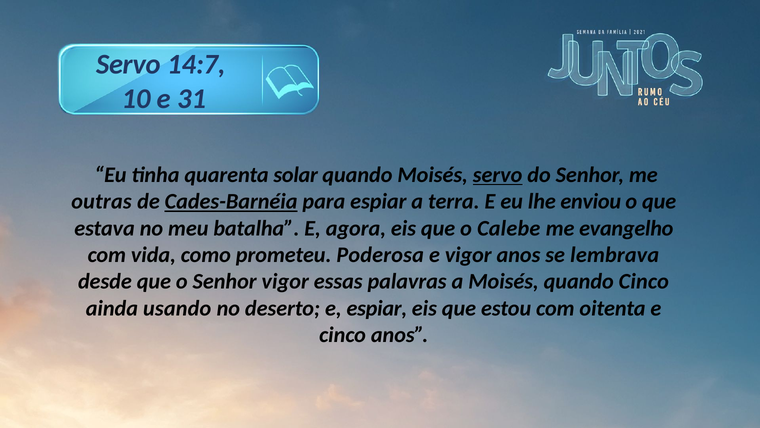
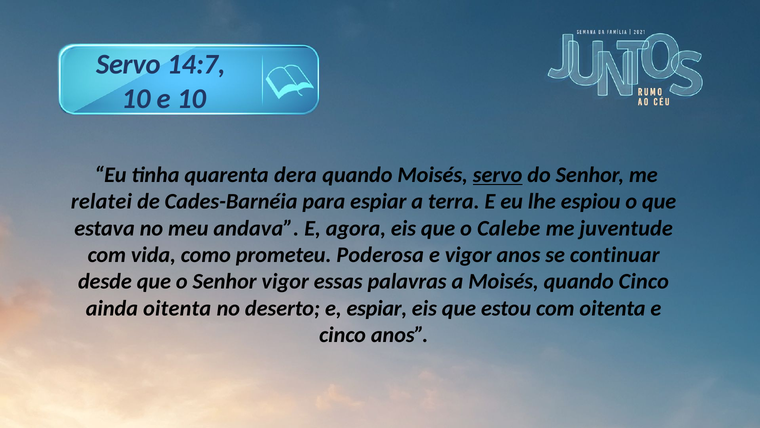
e 31: 31 -> 10
solar: solar -> dera
outras: outras -> relatei
Cades-Barnéia underline: present -> none
enviou: enviou -> espiou
batalha: batalha -> andava
evangelho: evangelho -> juventude
lembrava: lembrava -> continuar
ainda usando: usando -> oitenta
